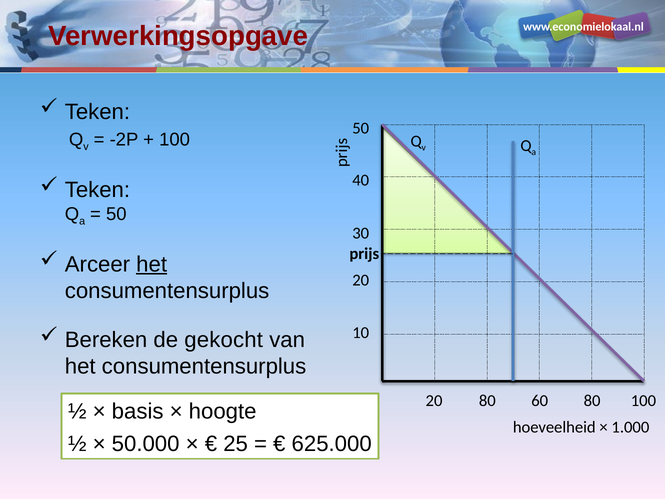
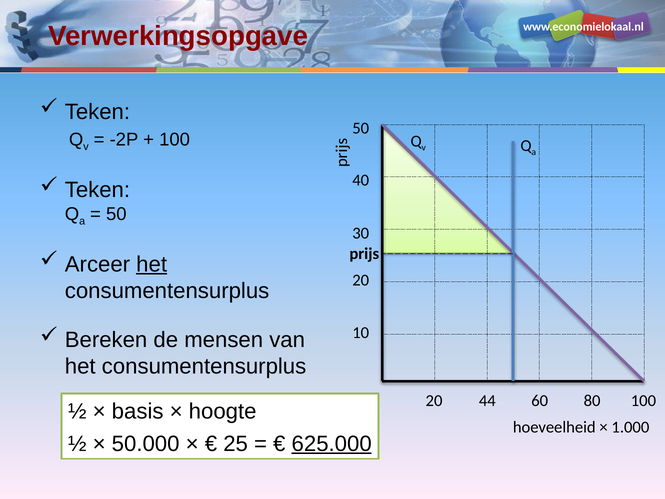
gekocht: gekocht -> mensen
20 80: 80 -> 44
625.000 underline: none -> present
